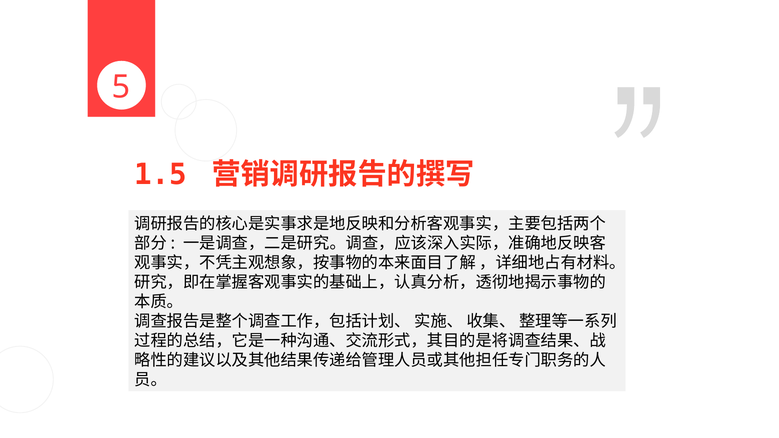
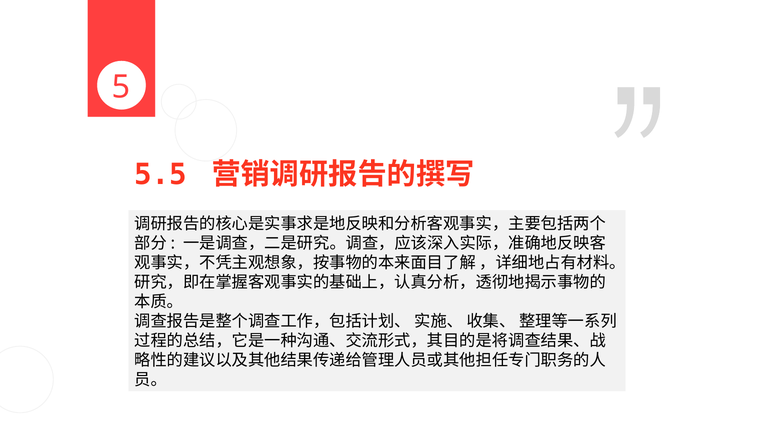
1.5: 1.5 -> 5.5
